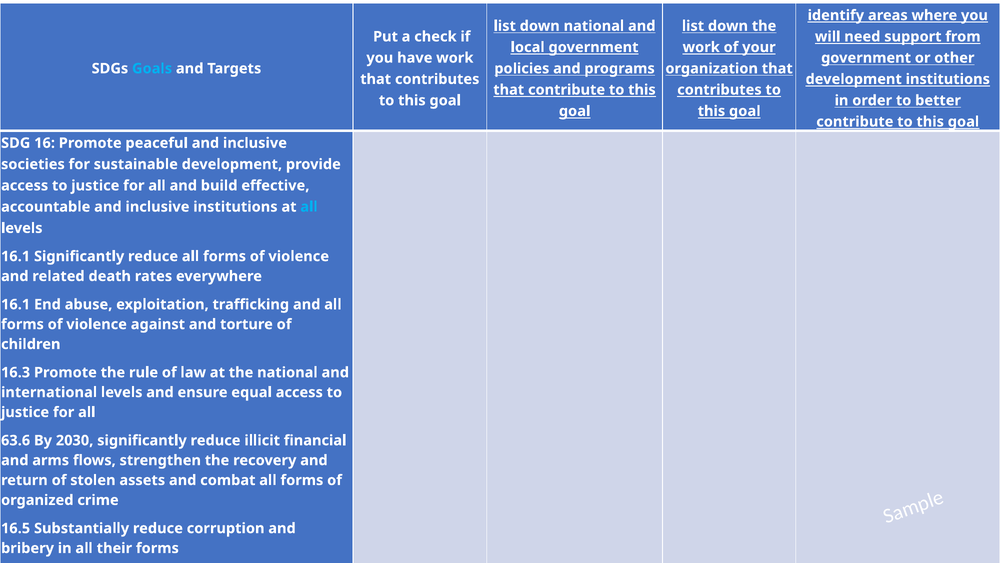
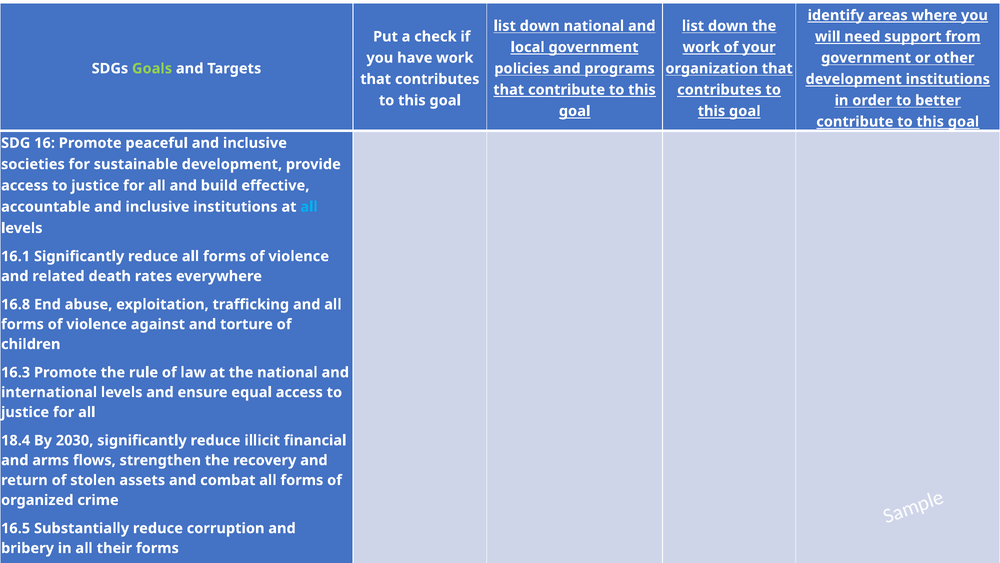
Goals colour: light blue -> light green
16.1 at (16, 304): 16.1 -> 16.8
63.6: 63.6 -> 18.4
